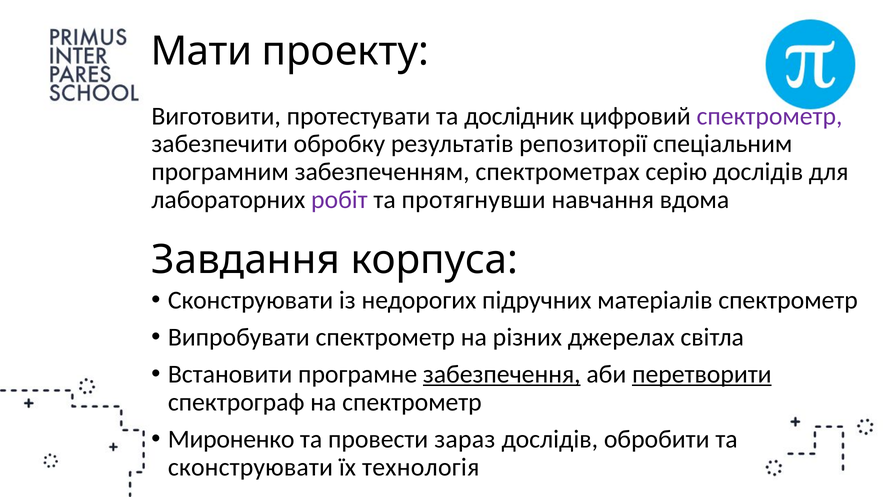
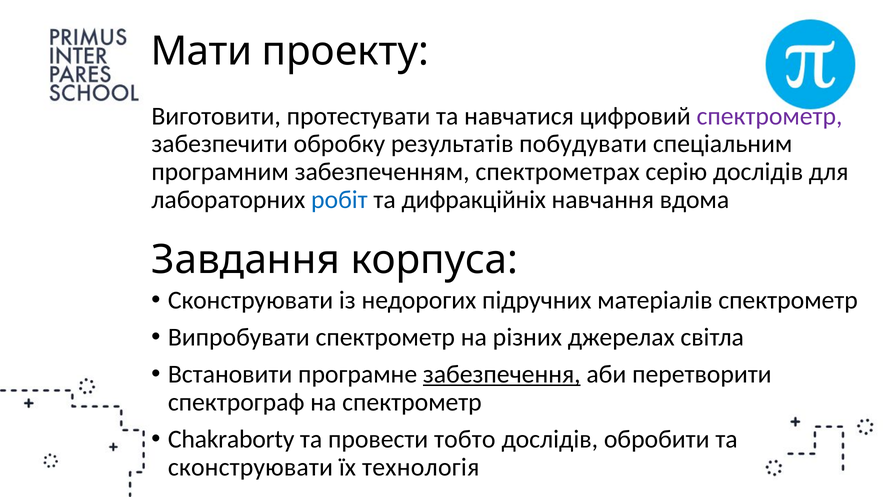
дослідник: дослідник -> навчатися
репозиторії: репозиторії -> побудувати
робіт colour: purple -> blue
протягнувши: протягнувши -> дифракційніх
перетворити underline: present -> none
Мироненко: Мироненко -> Chakraborty
зараз: зараз -> тобто
